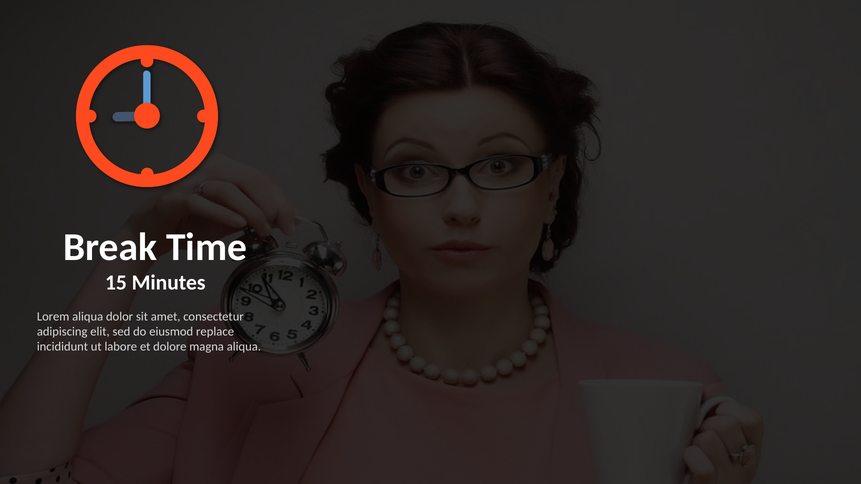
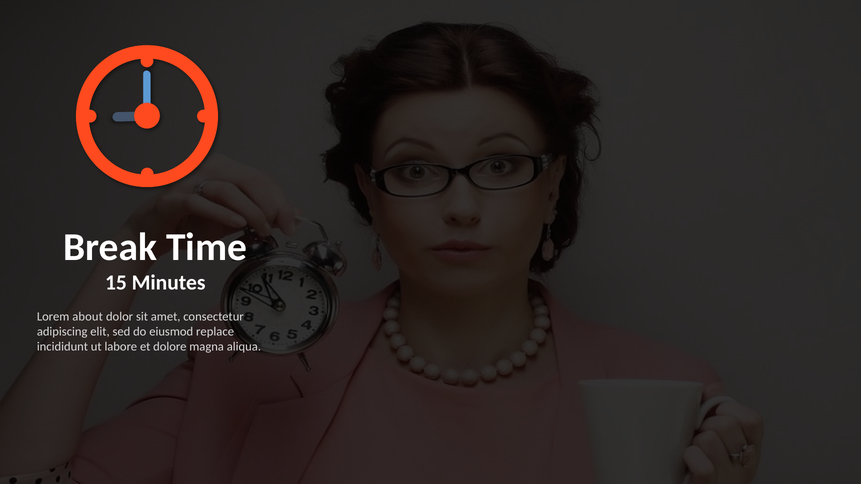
Lorem aliqua: aliqua -> about
